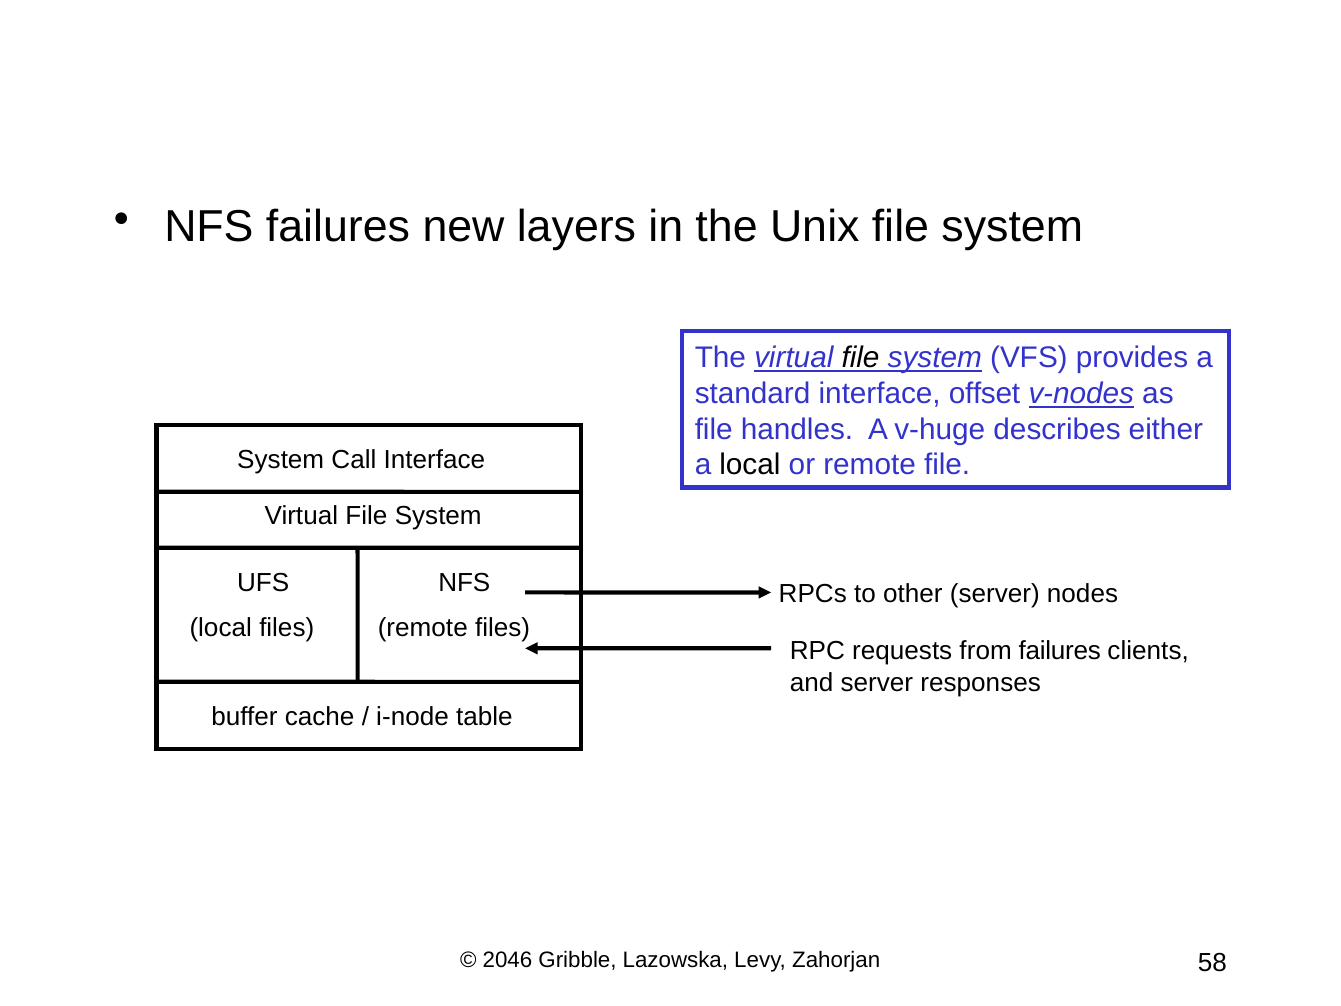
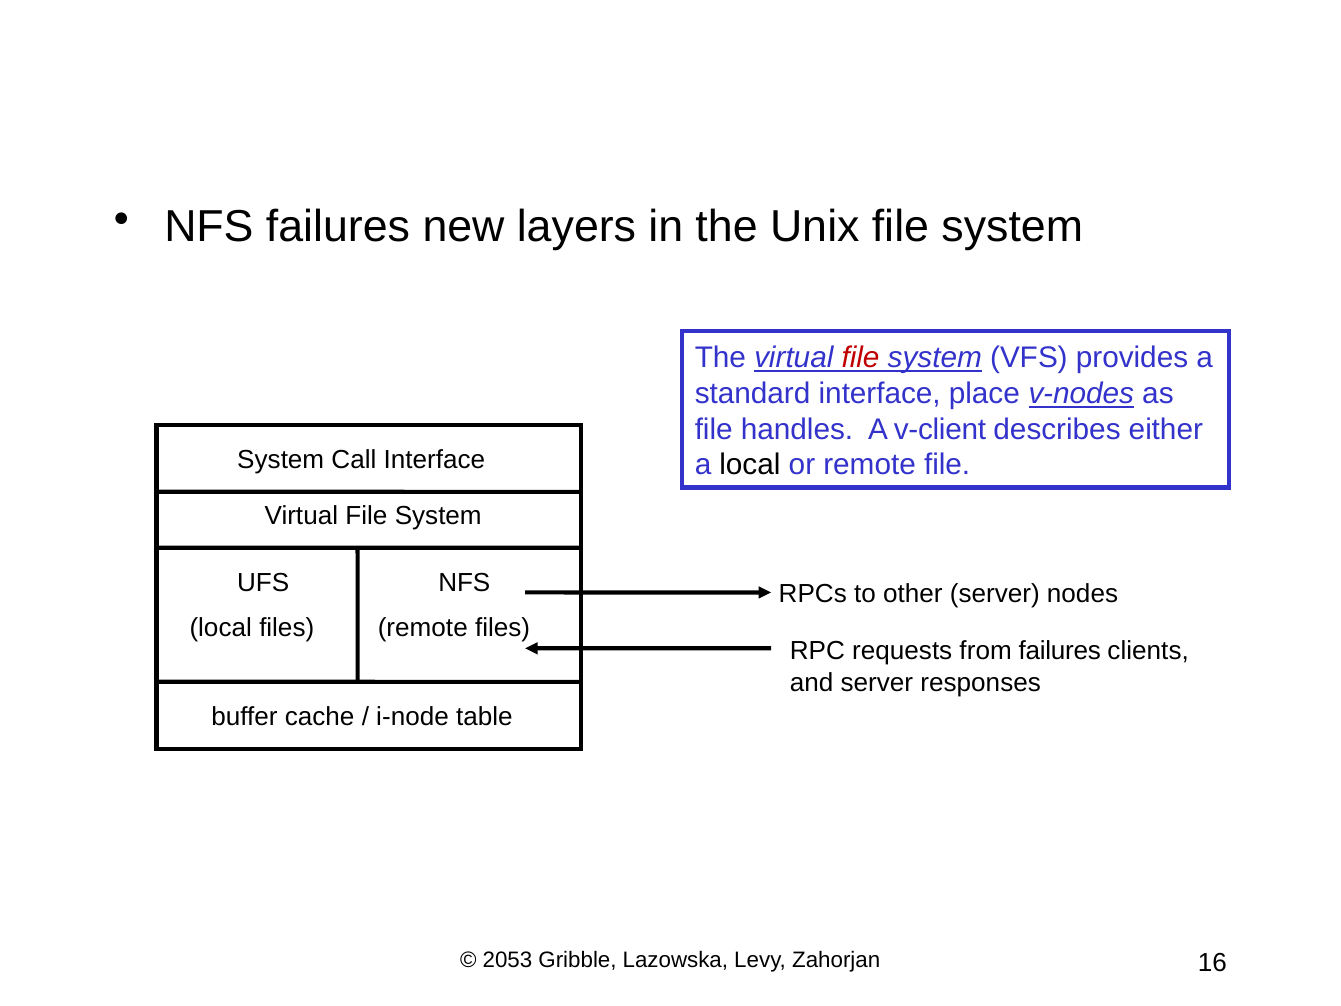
file at (861, 358) colour: black -> red
offset: offset -> place
v-huge: v-huge -> v-client
2046: 2046 -> 2053
58: 58 -> 16
